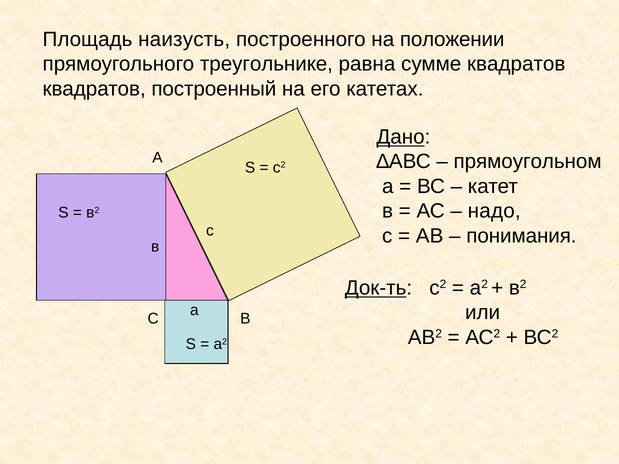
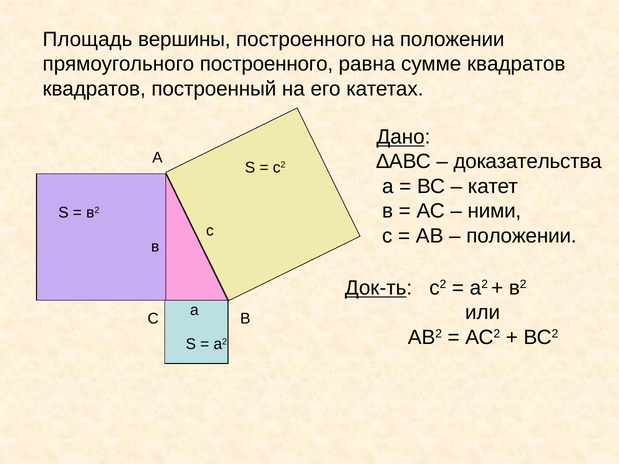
наизусть: наизусть -> вершины
прямоугольного треугольнике: треугольнике -> построенного
прямоугольном: прямоугольном -> доказательства
надо: надо -> ними
понимания at (521, 236): понимания -> положении
